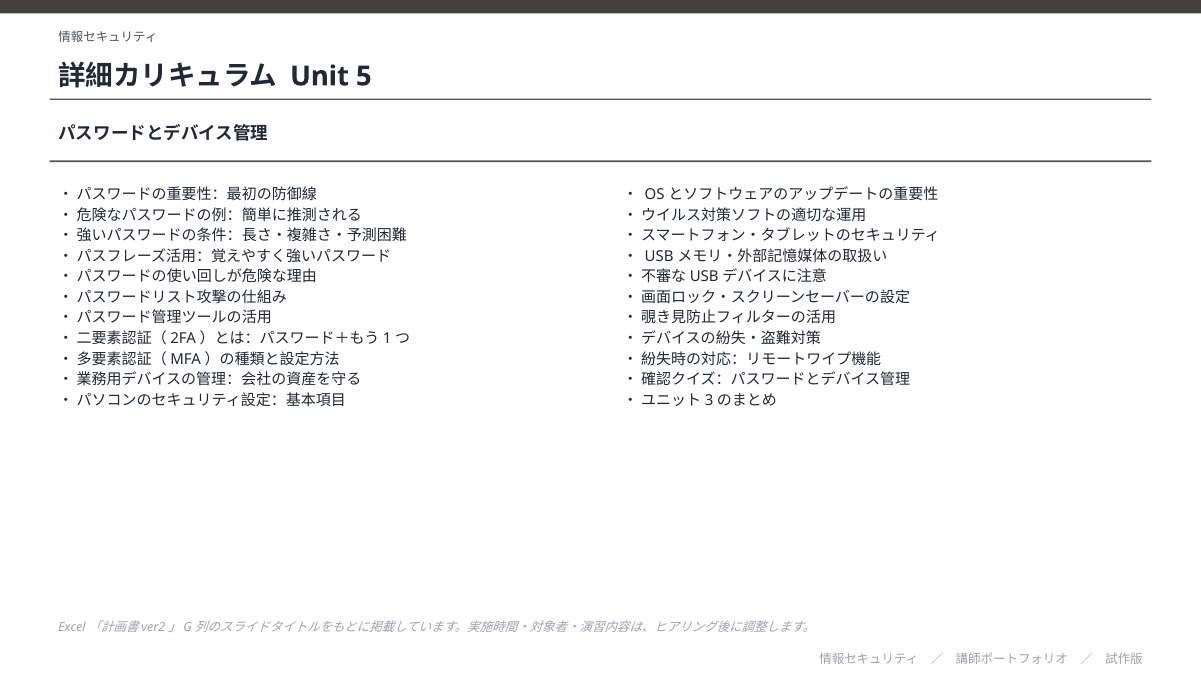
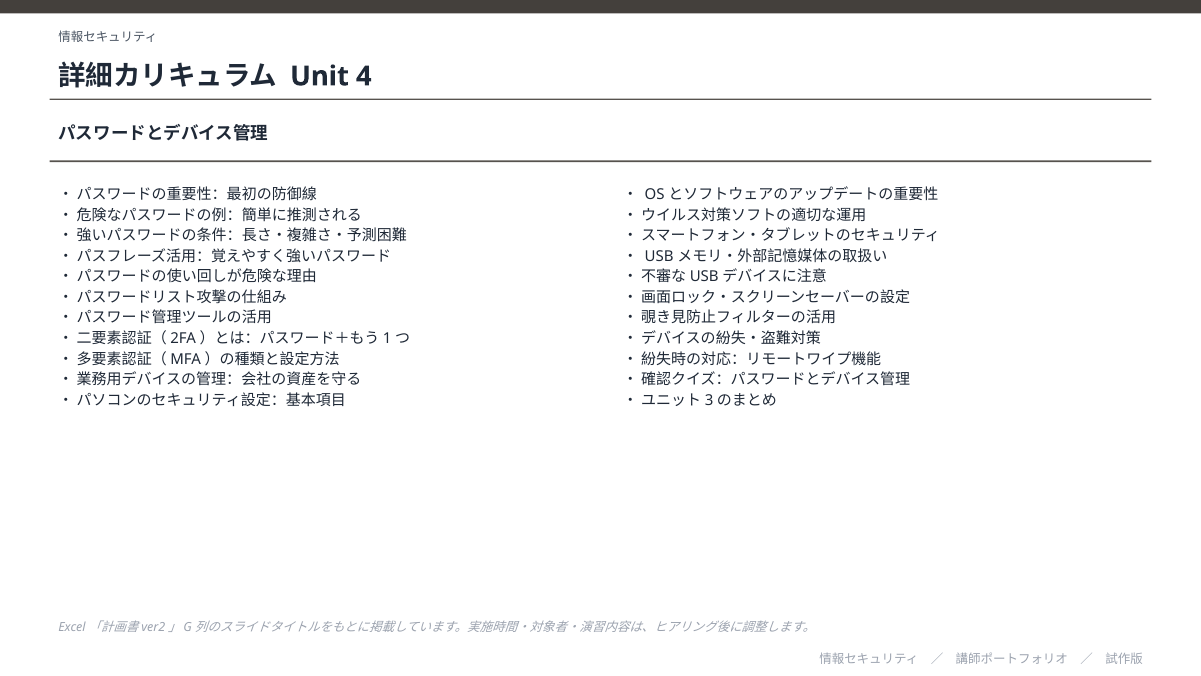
5: 5 -> 4
